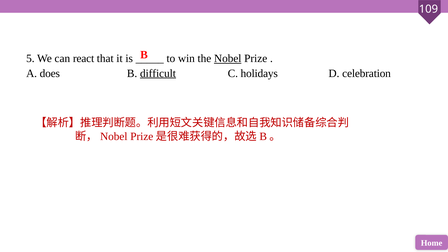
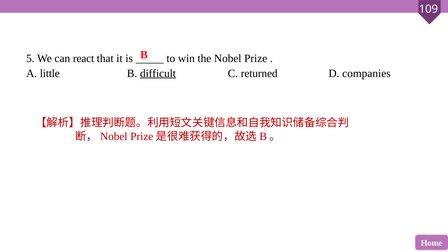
Nobel underline: present -> none
does: does -> little
holidays: holidays -> returned
celebration: celebration -> companies
